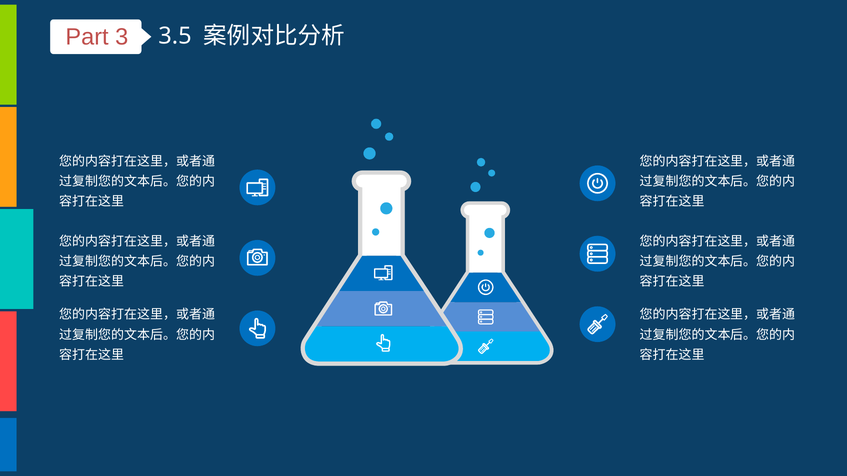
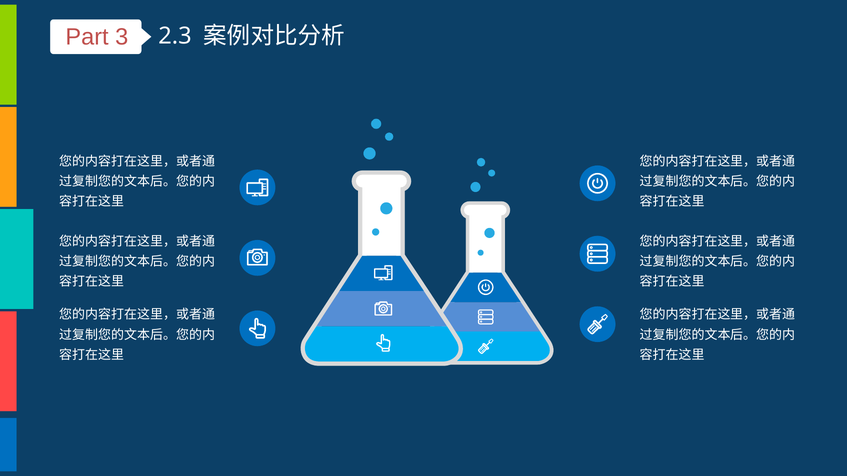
3.5: 3.5 -> 2.3
